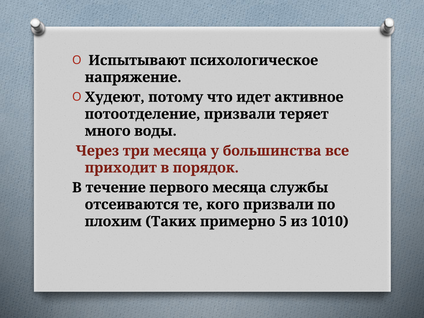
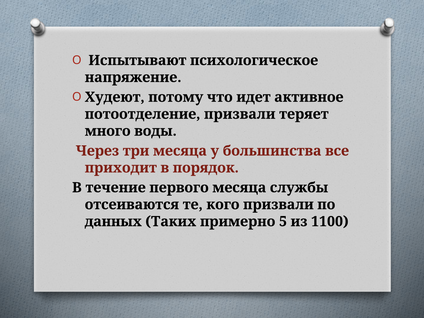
плохим: плохим -> данных
1010: 1010 -> 1100
